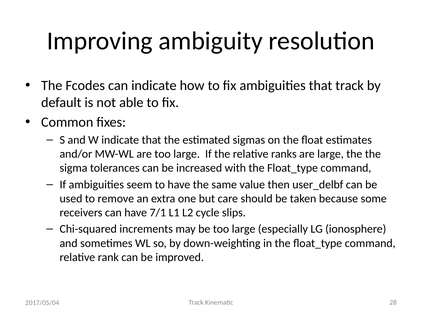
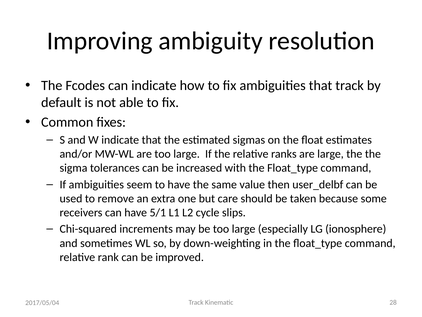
7/1: 7/1 -> 5/1
